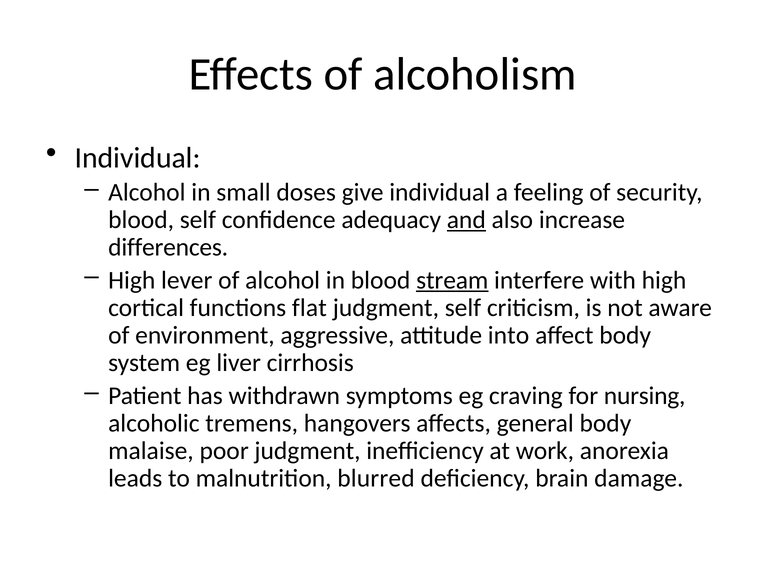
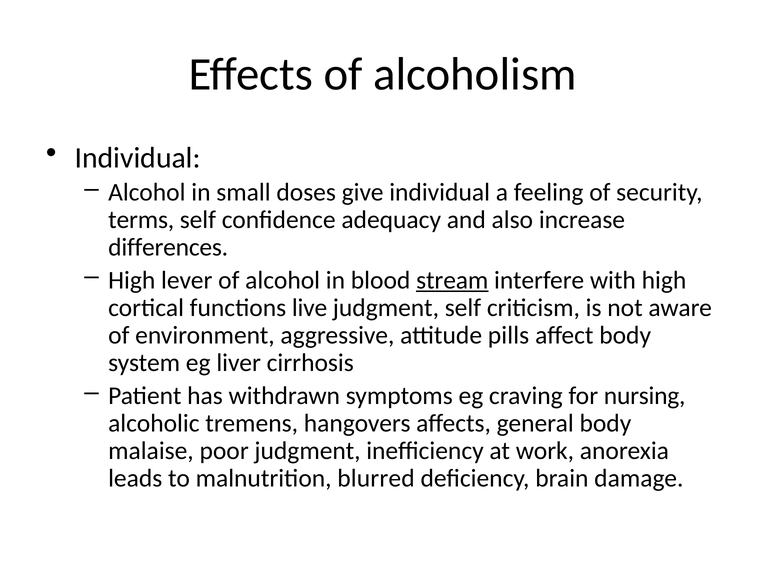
blood at (141, 220): blood -> terms
and underline: present -> none
flat: flat -> live
into: into -> pills
